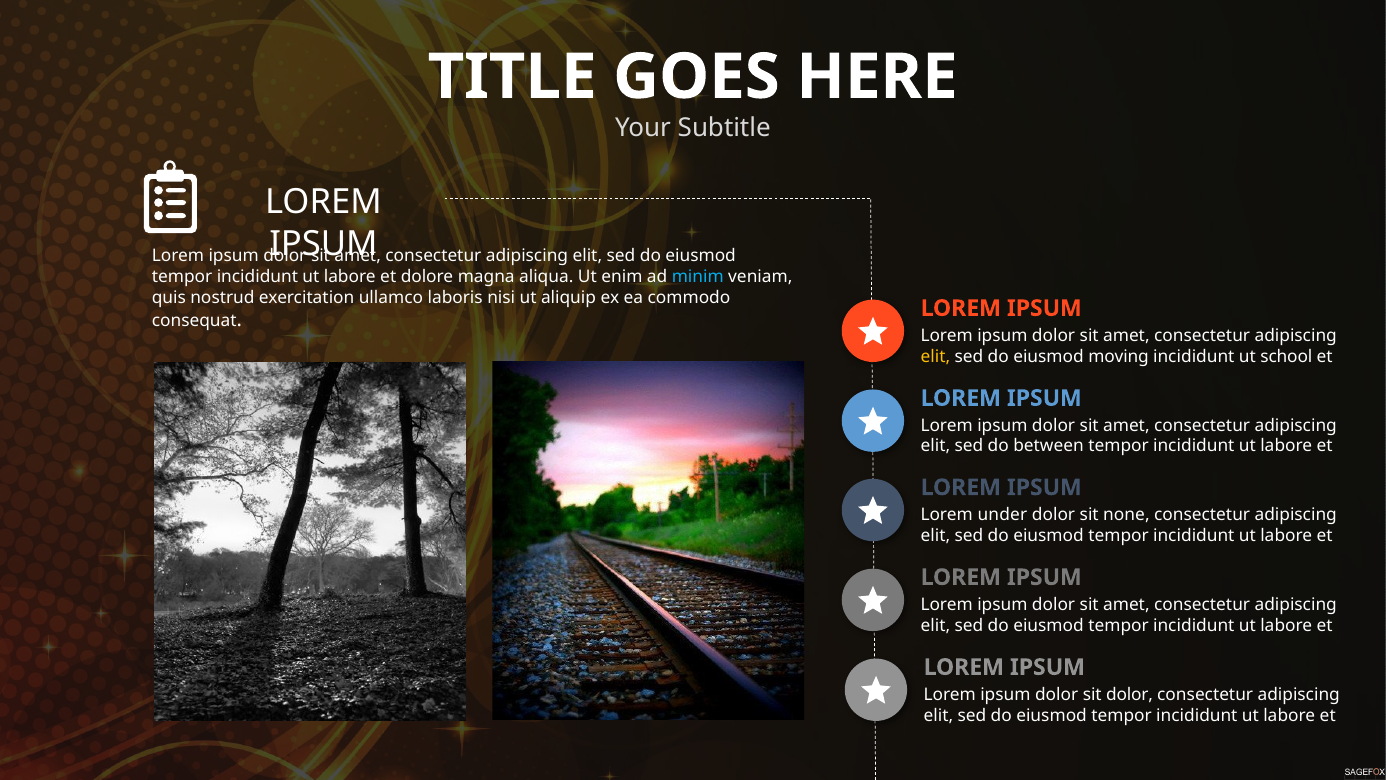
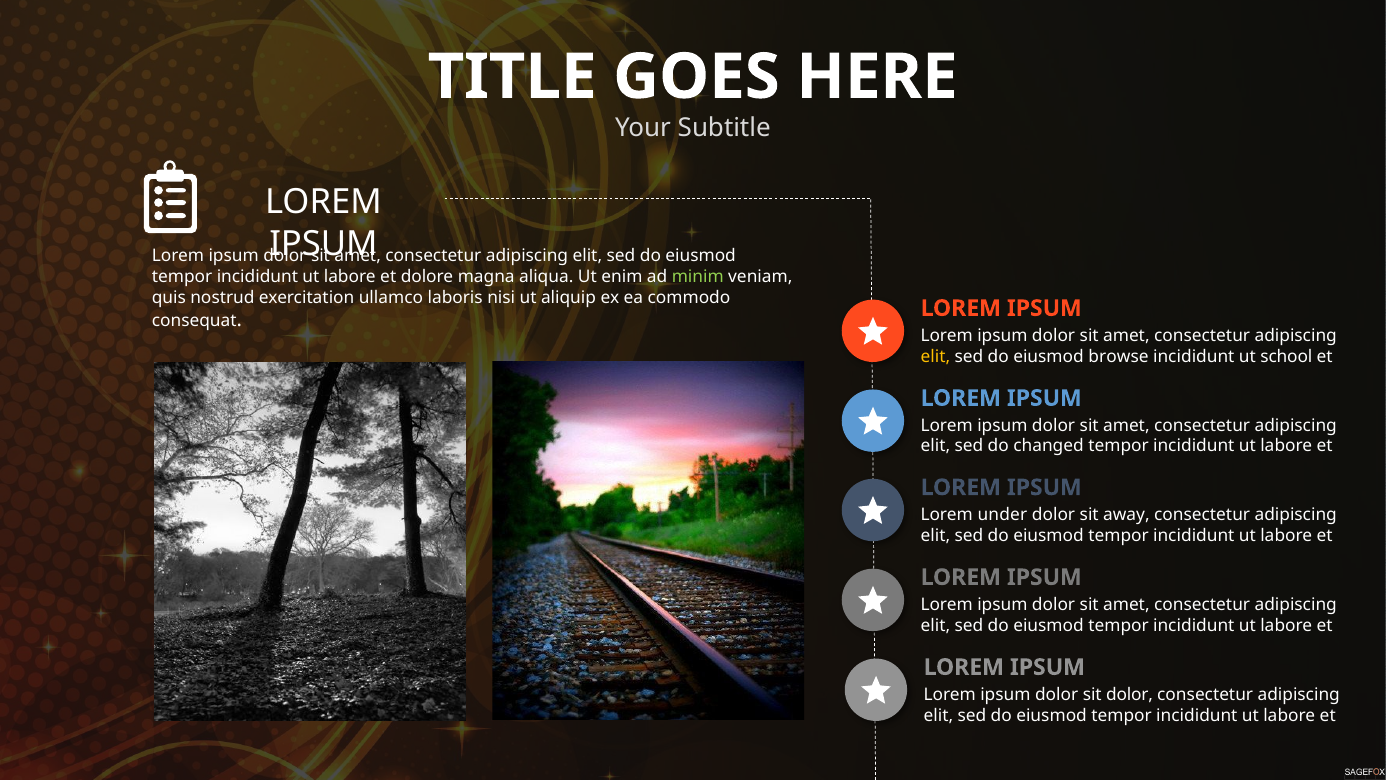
minim colour: light blue -> light green
moving: moving -> browse
between: between -> changed
none: none -> away
